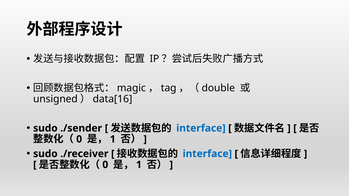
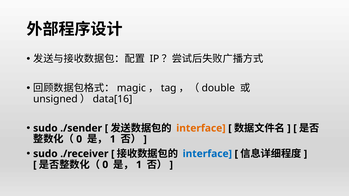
interface at (201, 128) colour: blue -> orange
